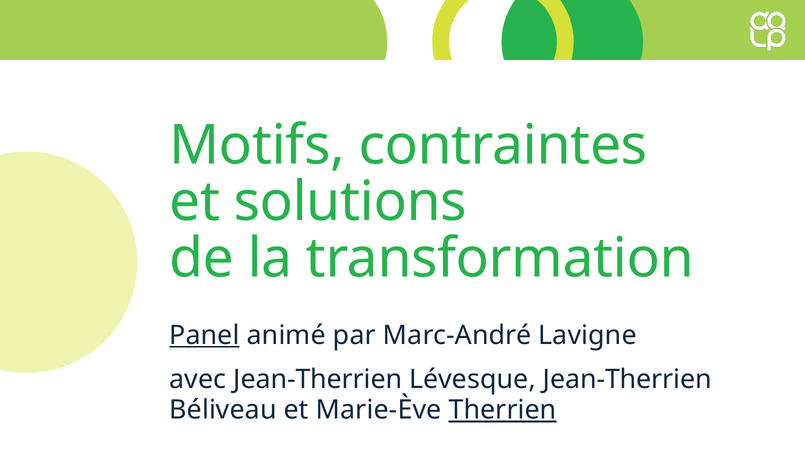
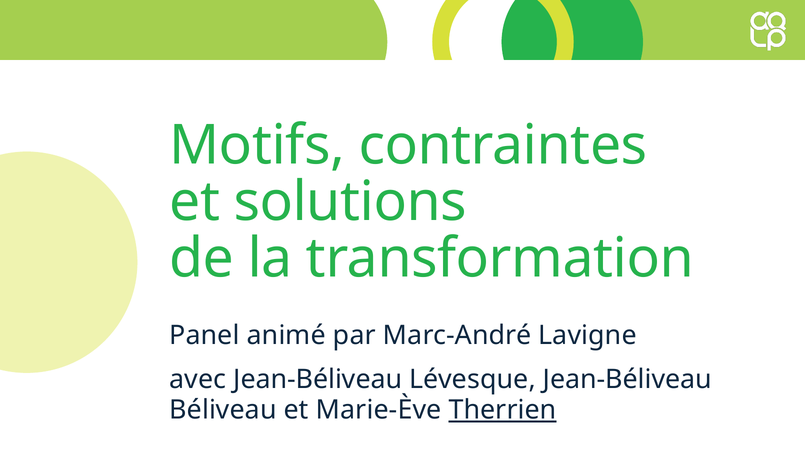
Panel underline: present -> none
avec Jean-Therrien: Jean-Therrien -> Jean-Béliveau
Lévesque Jean-Therrien: Jean-Therrien -> Jean-Béliveau
